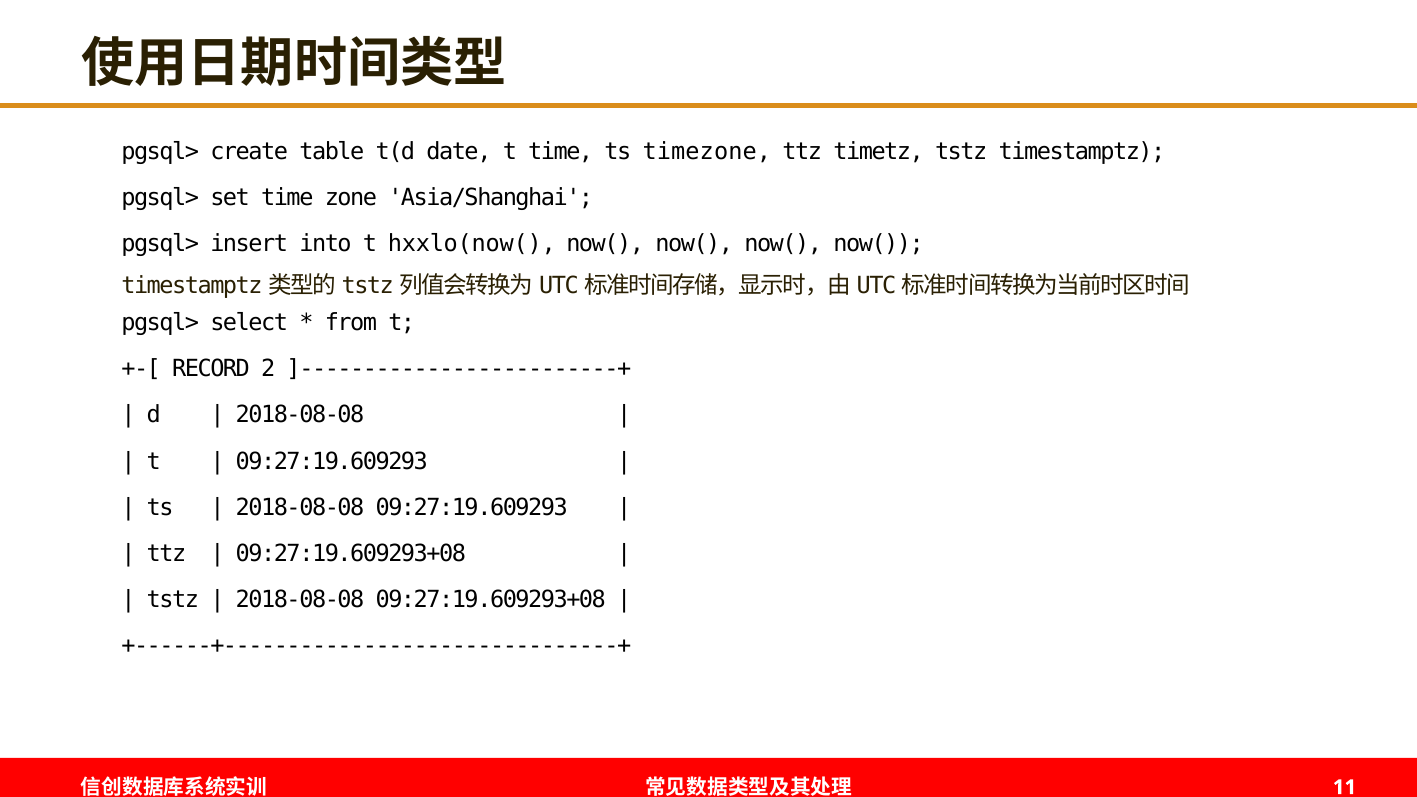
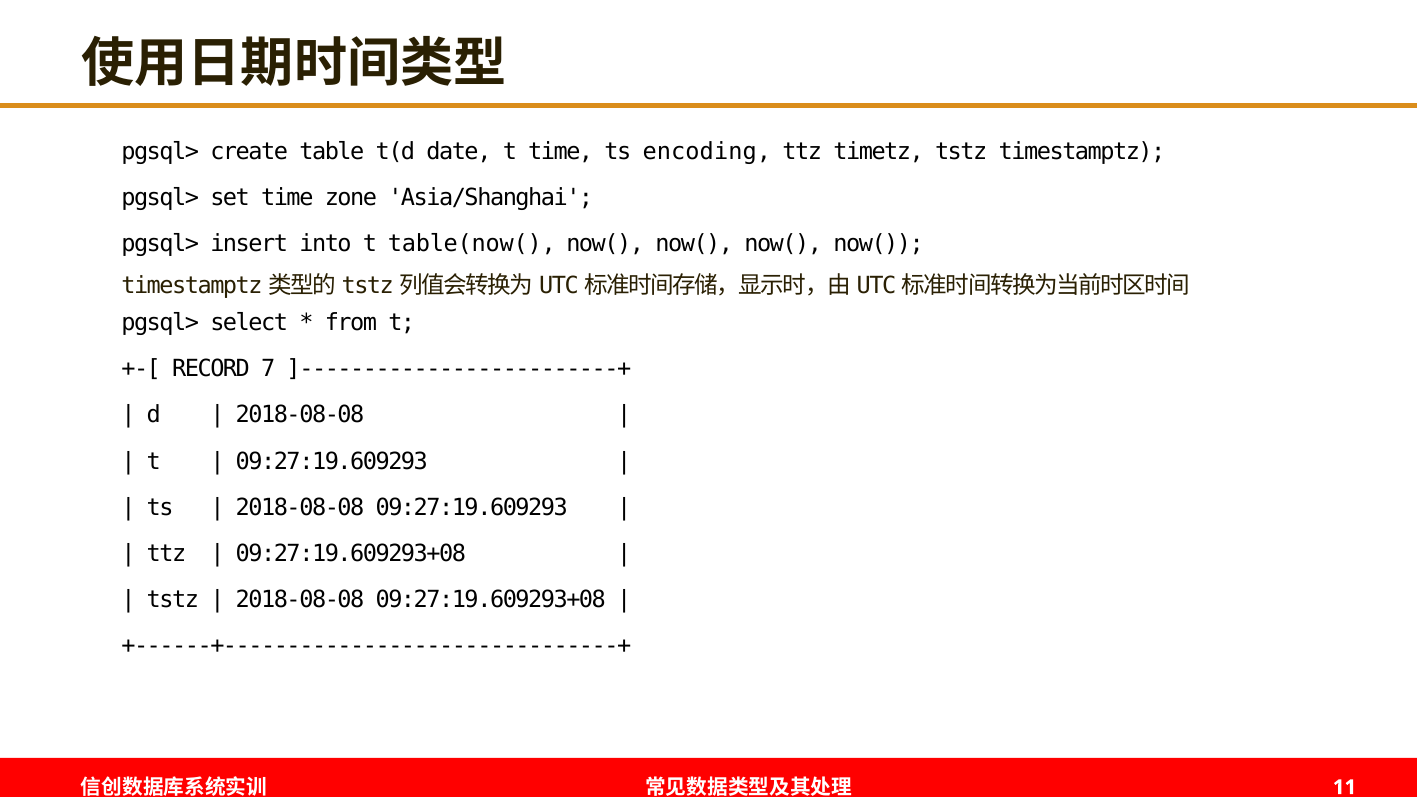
timezone: timezone -> encoding
hxxlo(now(: hxxlo(now( -> table(now(
2: 2 -> 7
